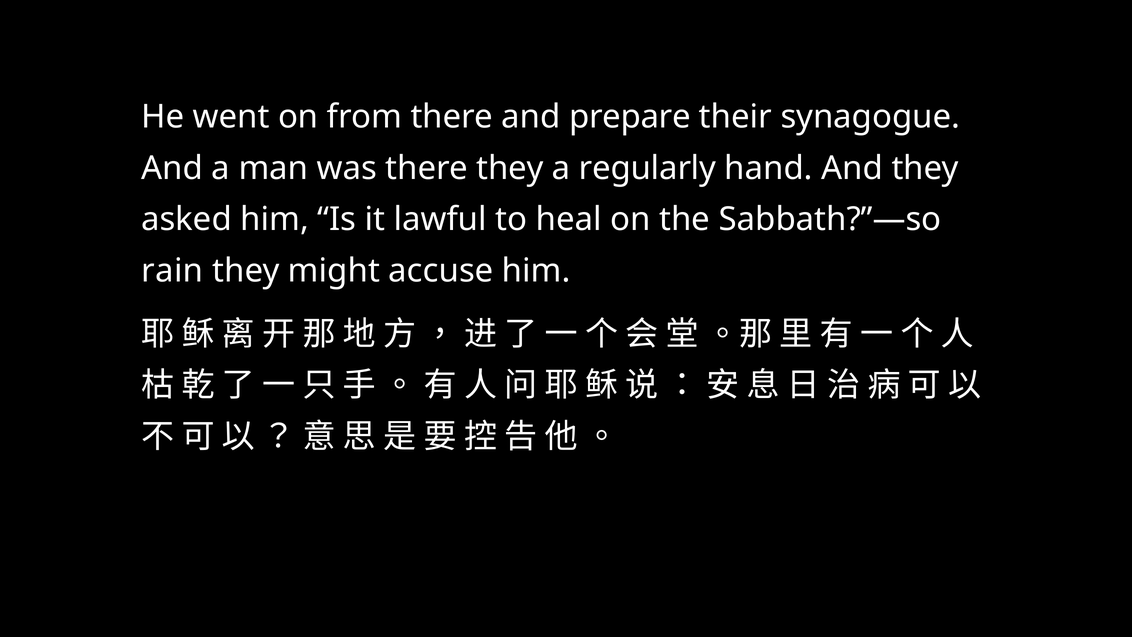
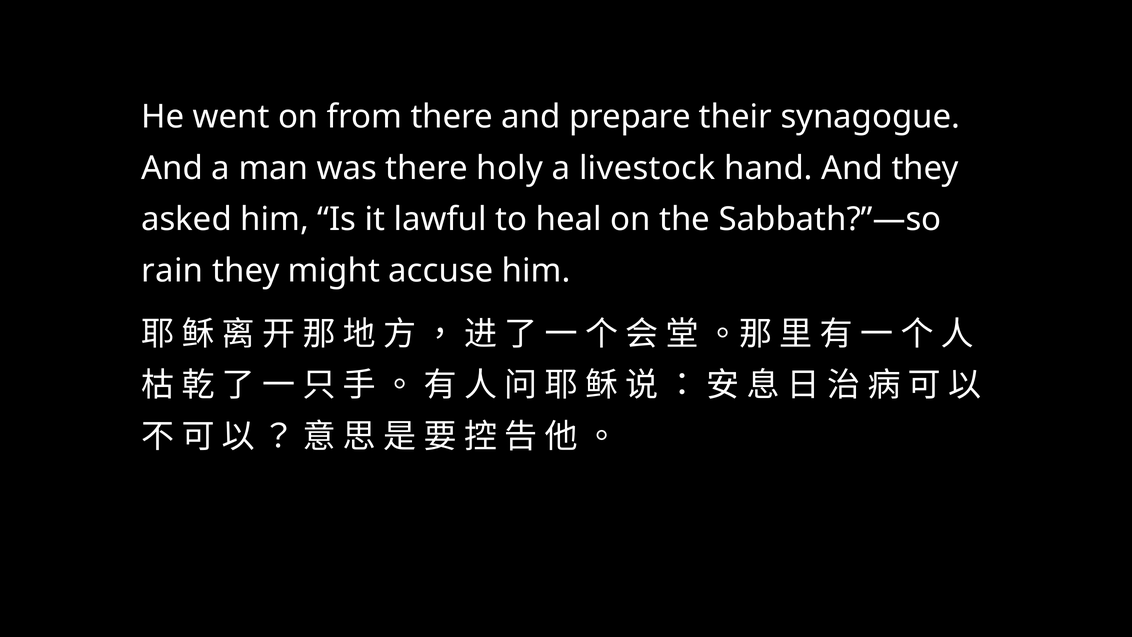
there they: they -> holy
regularly: regularly -> livestock
